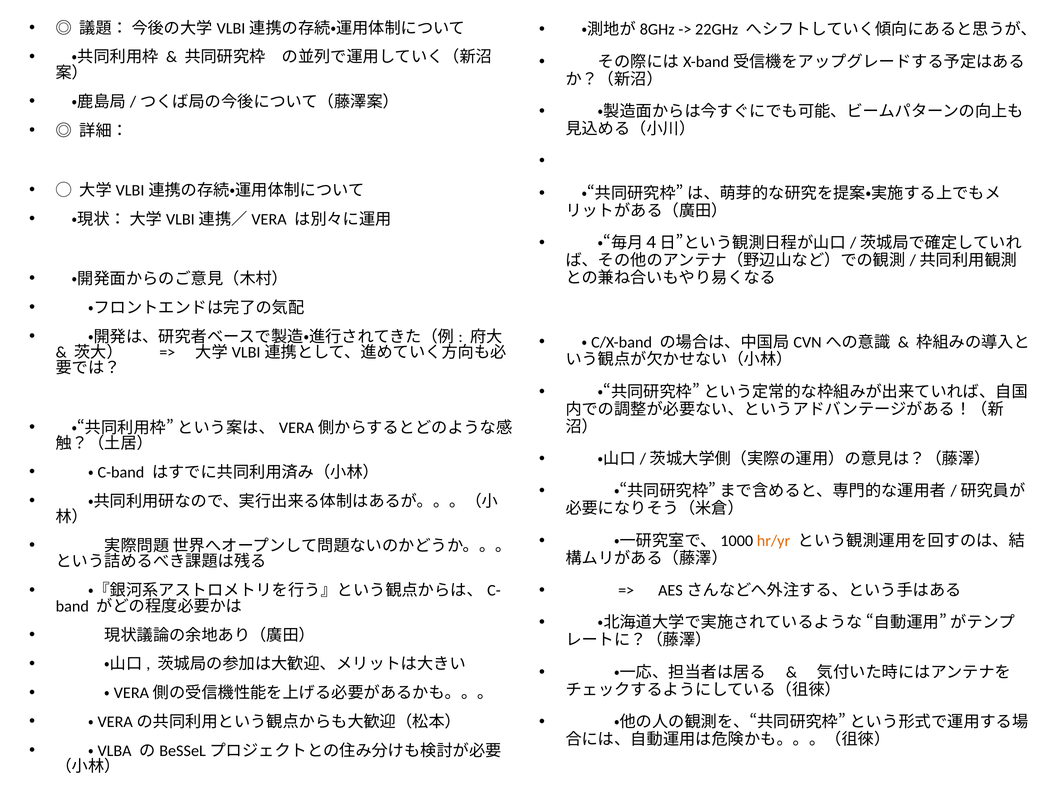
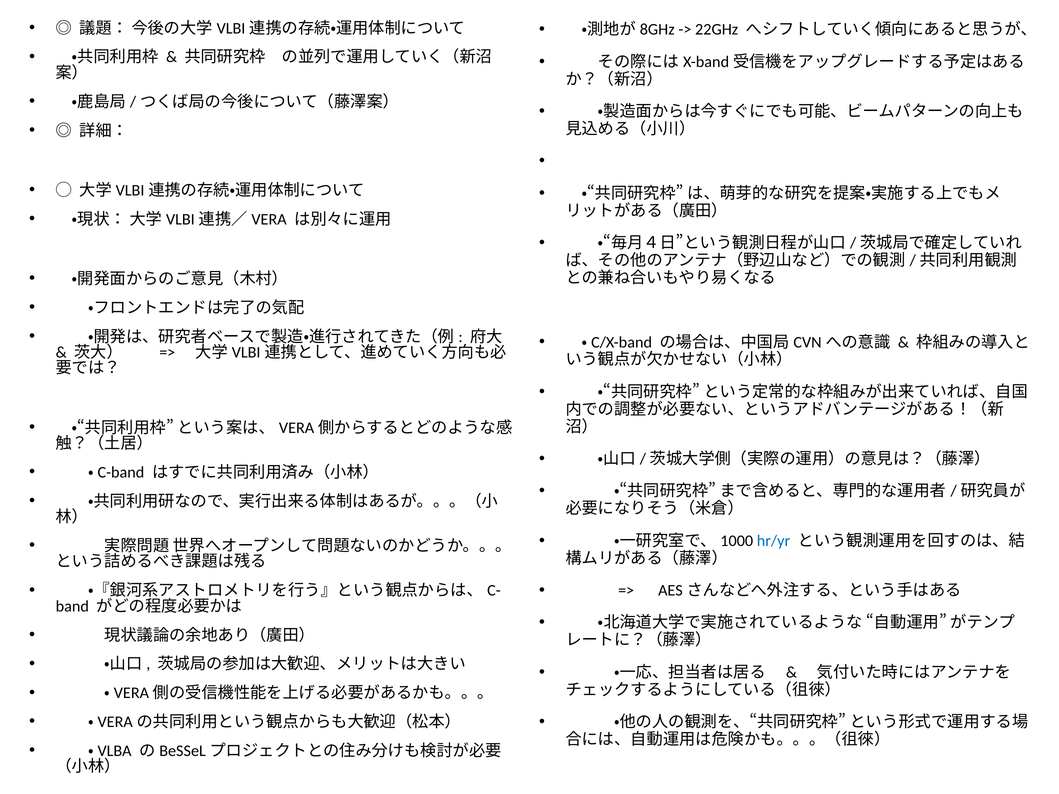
hr/yr colour: orange -> blue
